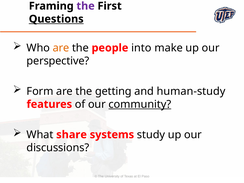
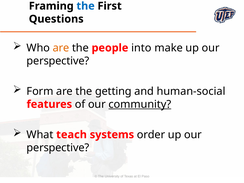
the at (86, 6) colour: purple -> blue
Questions underline: present -> none
human-study: human-study -> human-social
share: share -> teach
study: study -> order
discussions at (58, 148): discussions -> perspective
